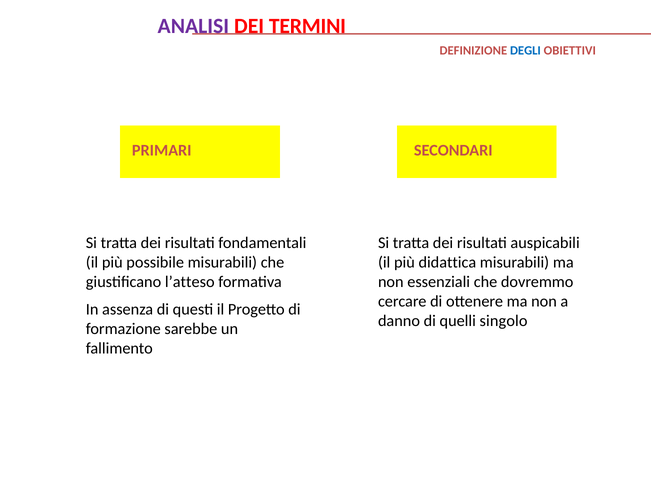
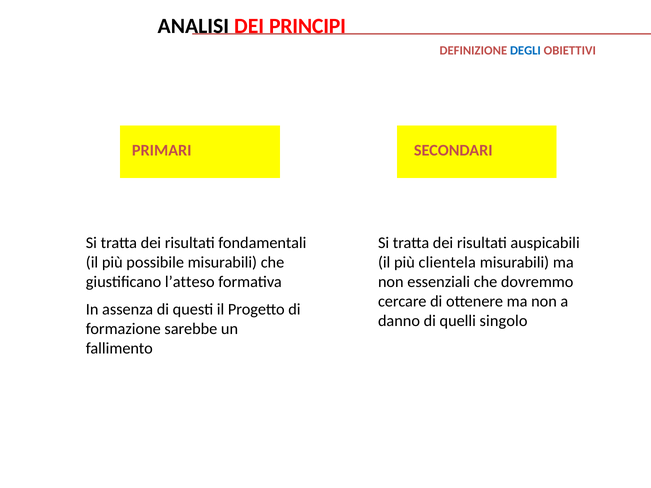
ANALISI colour: purple -> black
TERMINI: TERMINI -> PRINCIPI
didattica: didattica -> clientela
